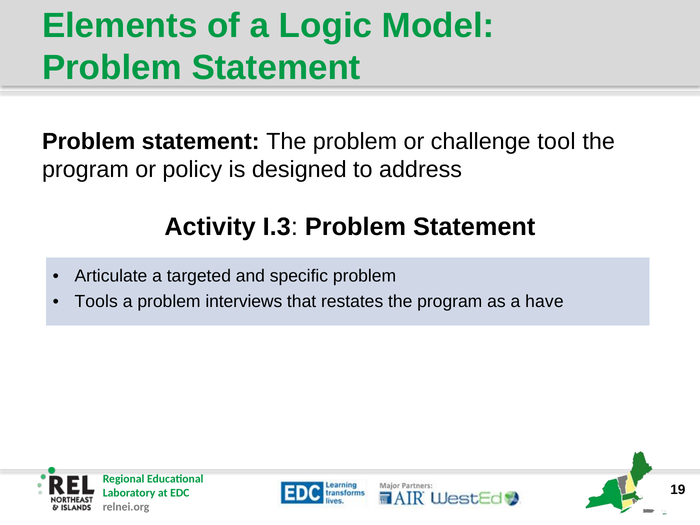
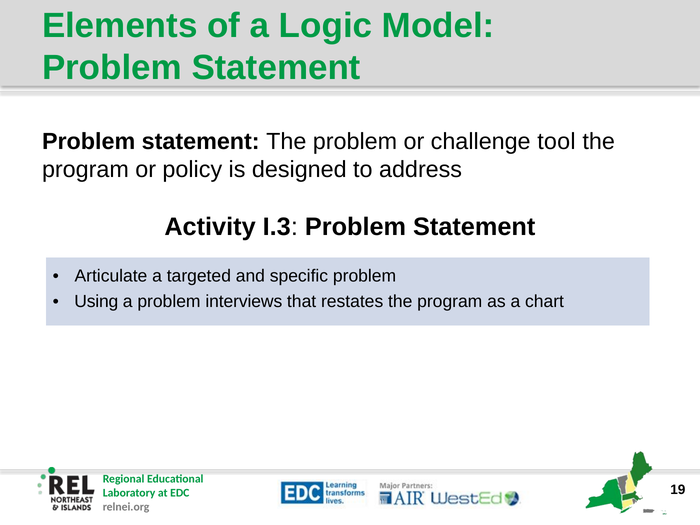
Tools: Tools -> Using
have: have -> chart
